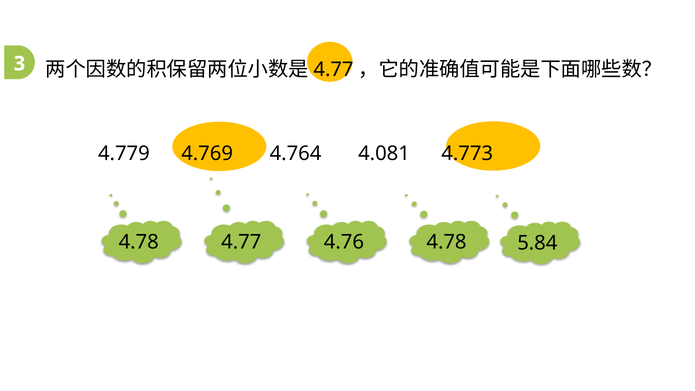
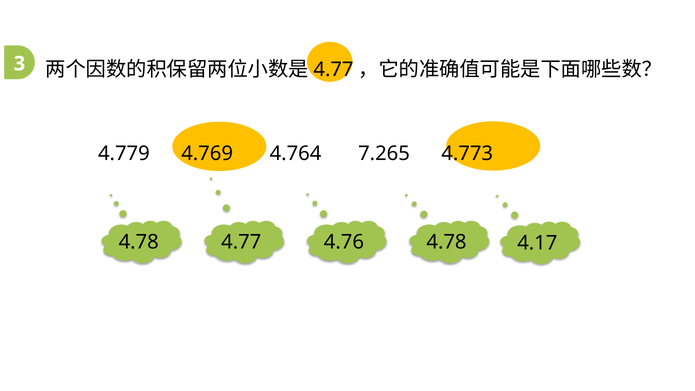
4.081: 4.081 -> 7.265
5.84: 5.84 -> 4.17
